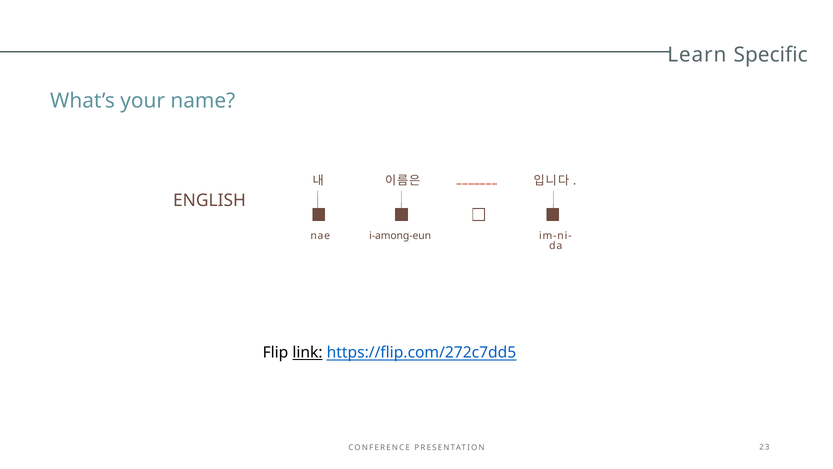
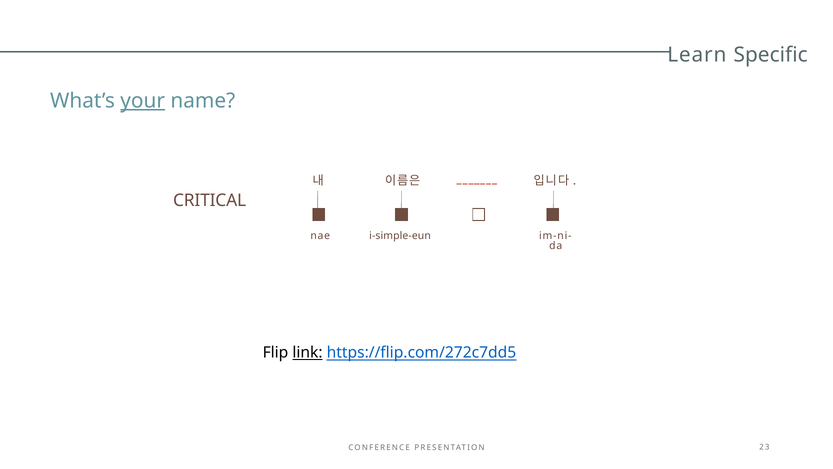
your underline: none -> present
ENGLISH: ENGLISH -> CRITICAL
i-among-eun: i-among-eun -> i-simple-eun
